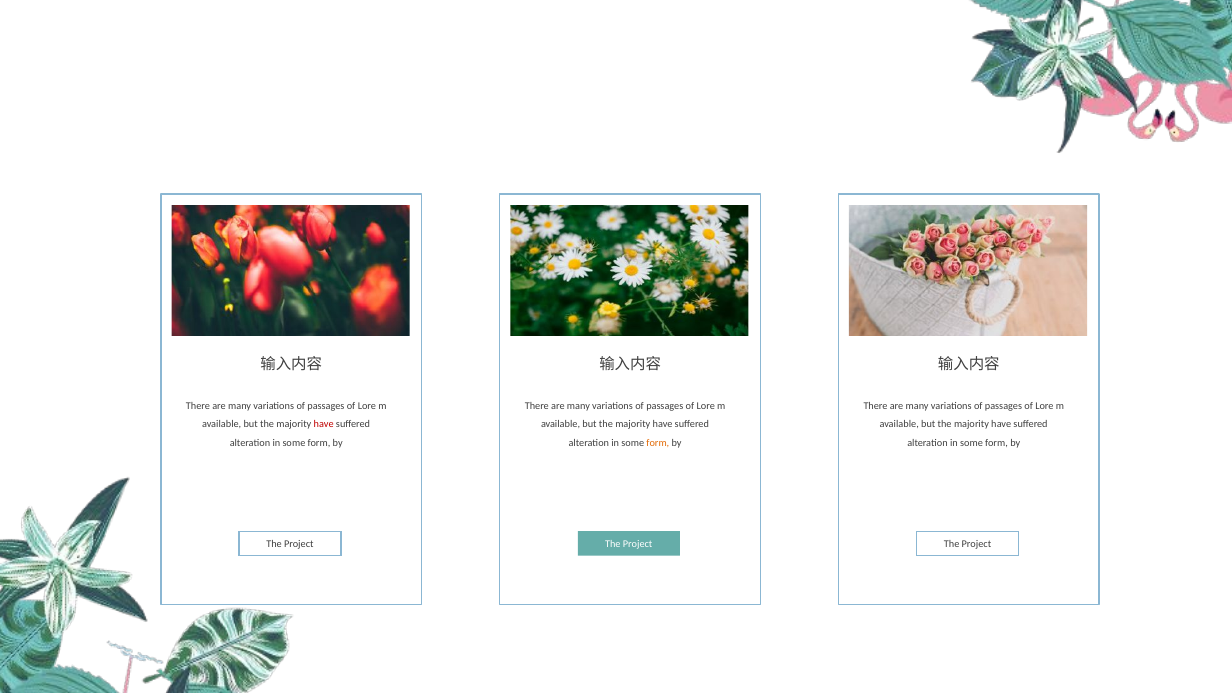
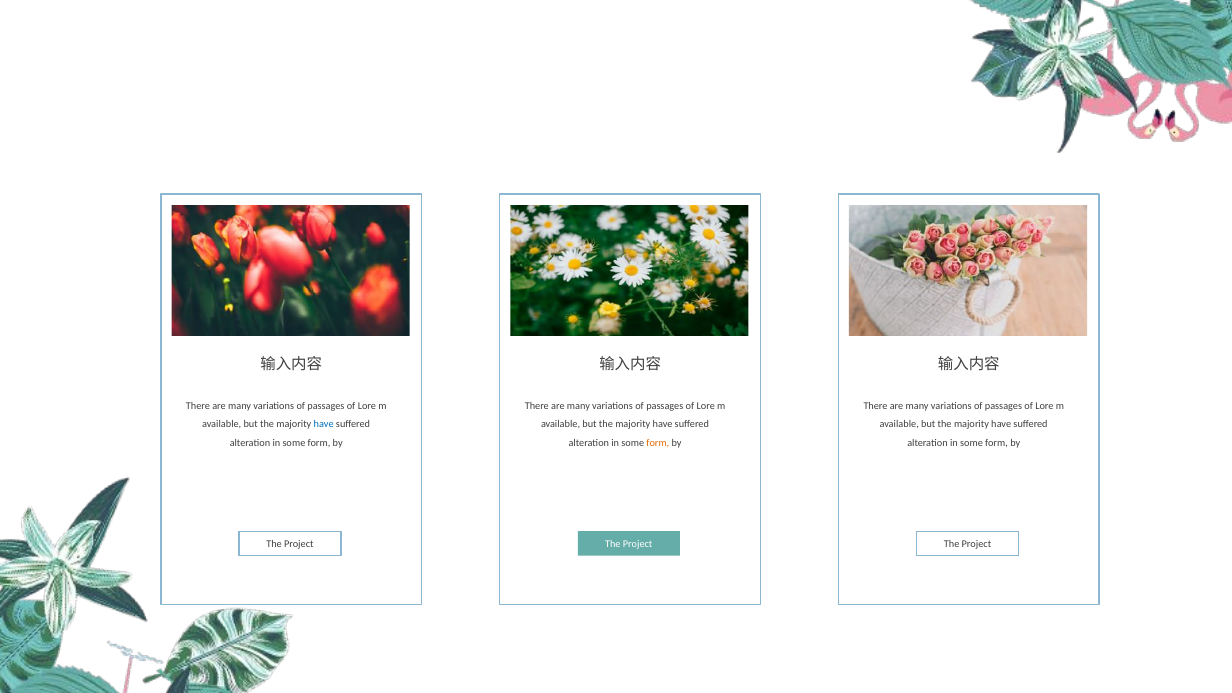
have at (324, 424) colour: red -> blue
